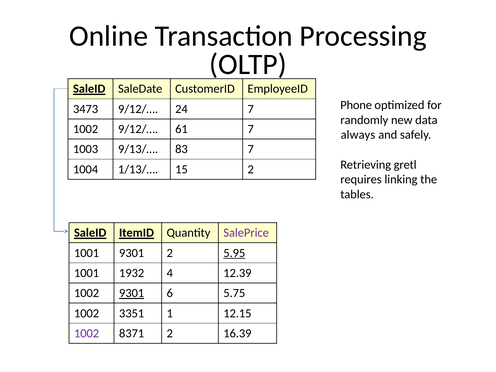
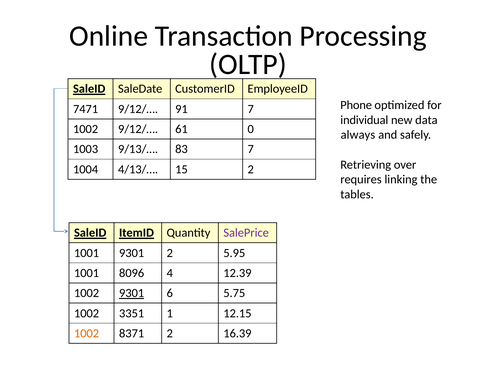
3473: 3473 -> 7471
24: 24 -> 91
randomly: randomly -> individual
61 7: 7 -> 0
gretl: gretl -> over
1/13/…: 1/13/… -> 4/13/…
5.95 underline: present -> none
1932: 1932 -> 8096
1002 at (87, 333) colour: purple -> orange
